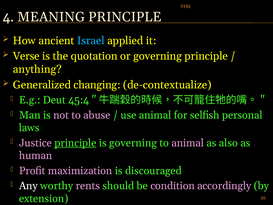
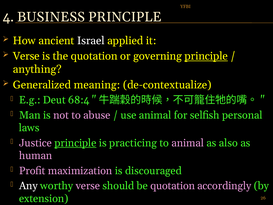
MEANING: MEANING -> BUSINESS
Israel colour: light blue -> white
principle at (206, 56) underline: none -> present
changing: changing -> meaning
45:4: 45:4 -> 68:4
is governing: governing -> practicing
worthy rents: rents -> verse
be condition: condition -> quotation
